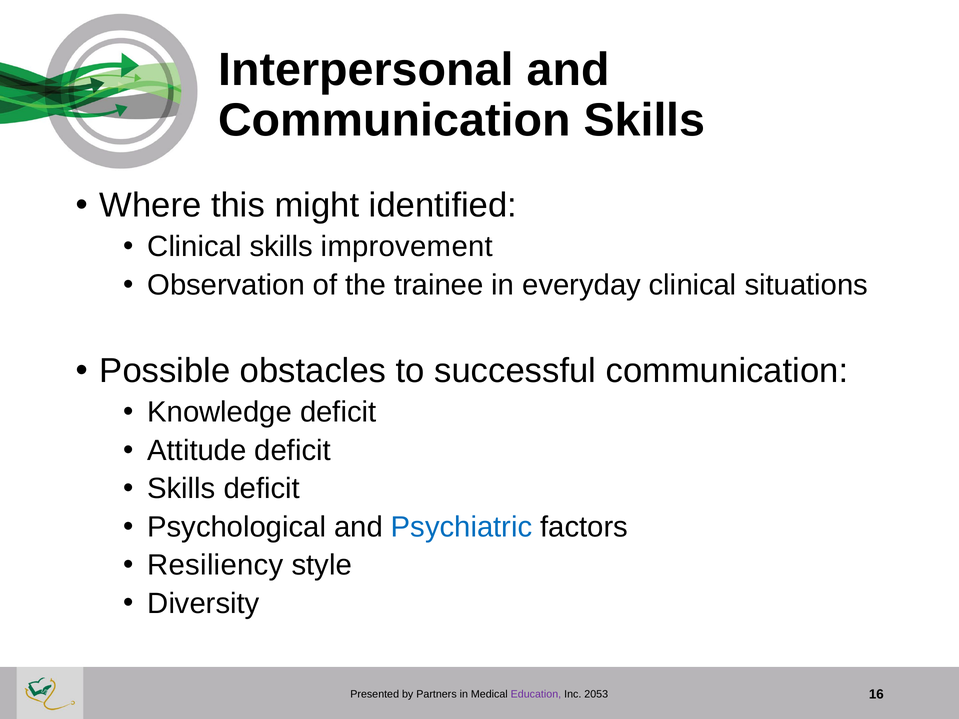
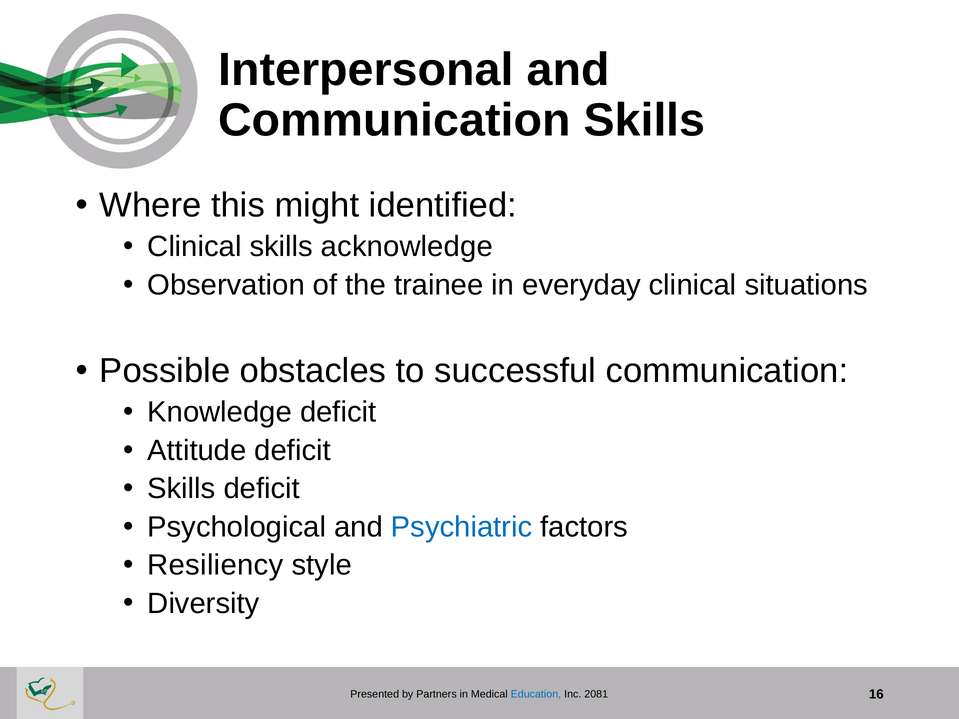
improvement: improvement -> acknowledge
Education colour: purple -> blue
2053: 2053 -> 2081
